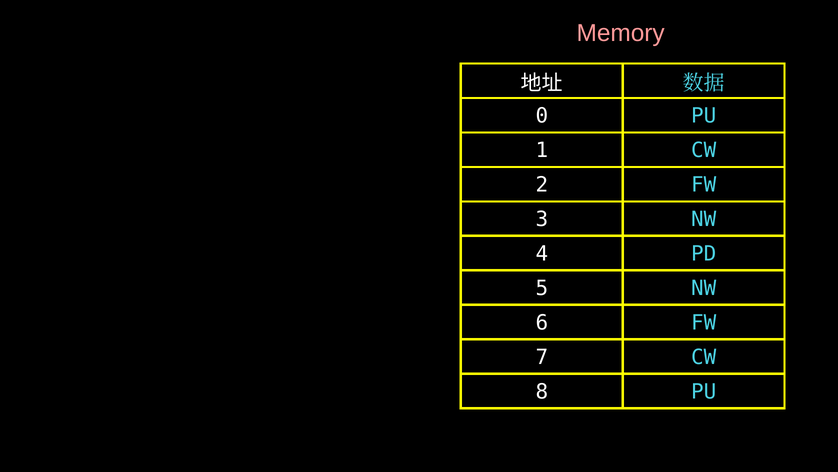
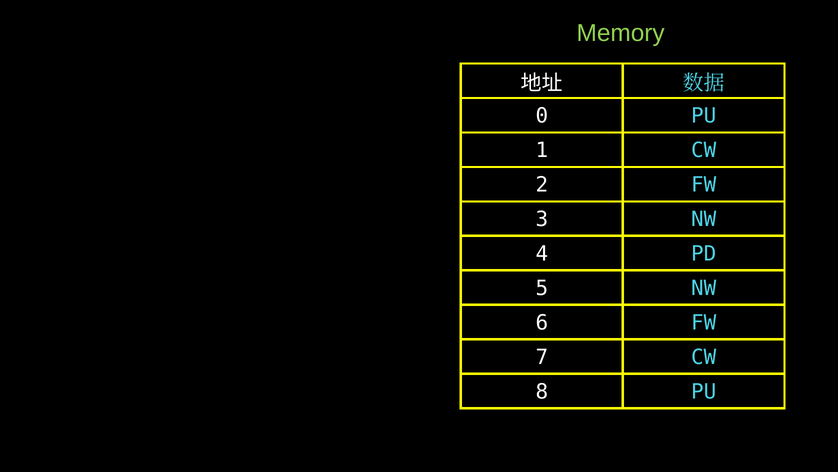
Memory colour: pink -> light green
